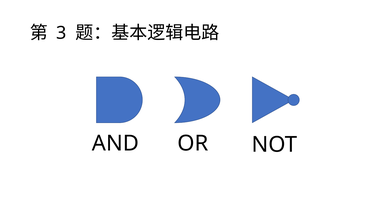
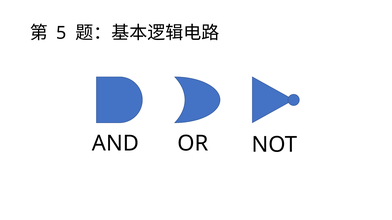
3: 3 -> 5
